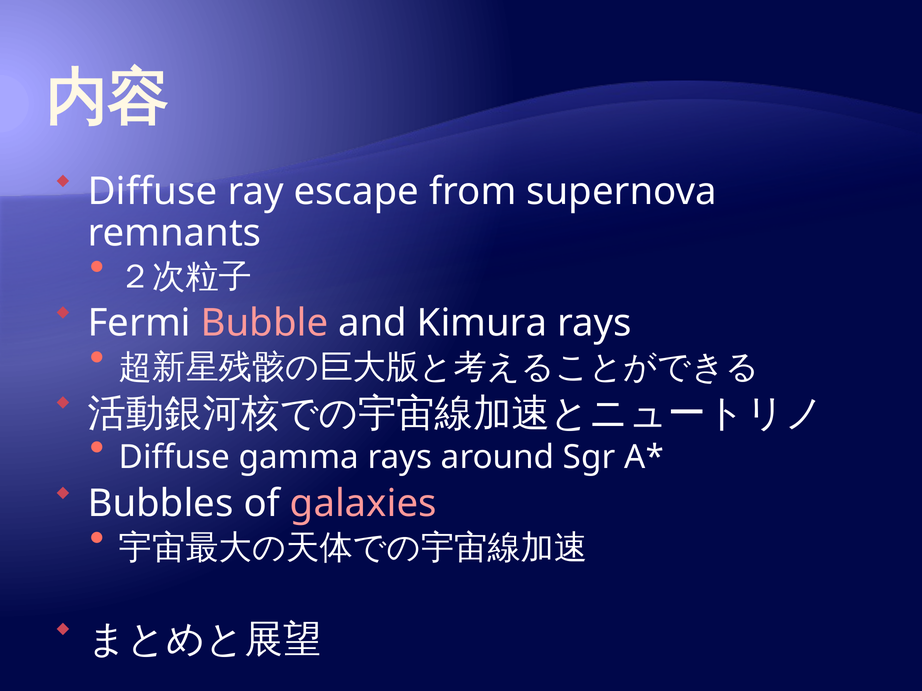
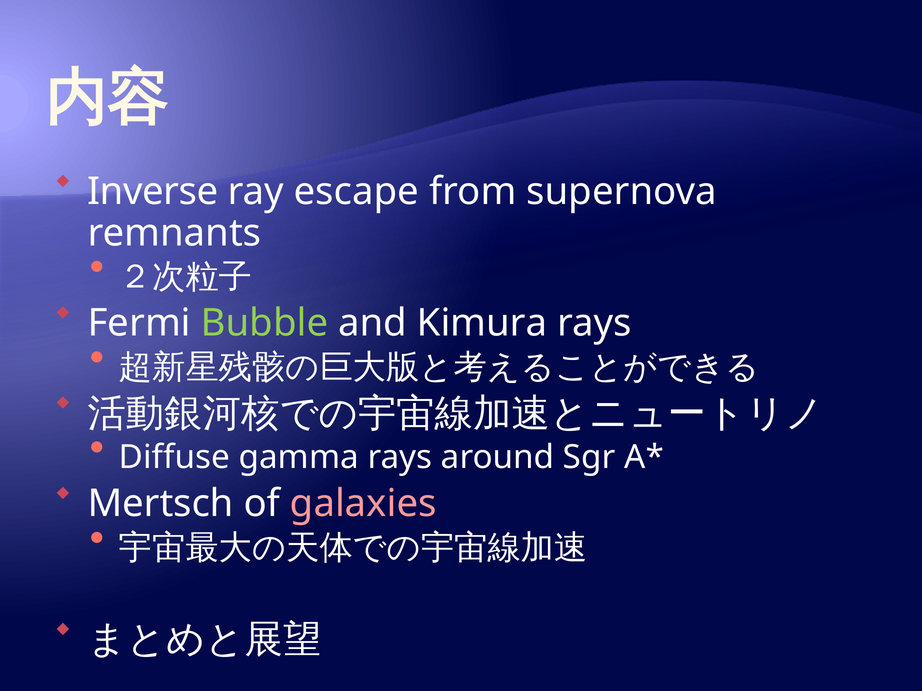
Diffuse at (152, 192): Diffuse -> Inverse
Bubble colour: pink -> light green
Bubbles: Bubbles -> Mertsch
